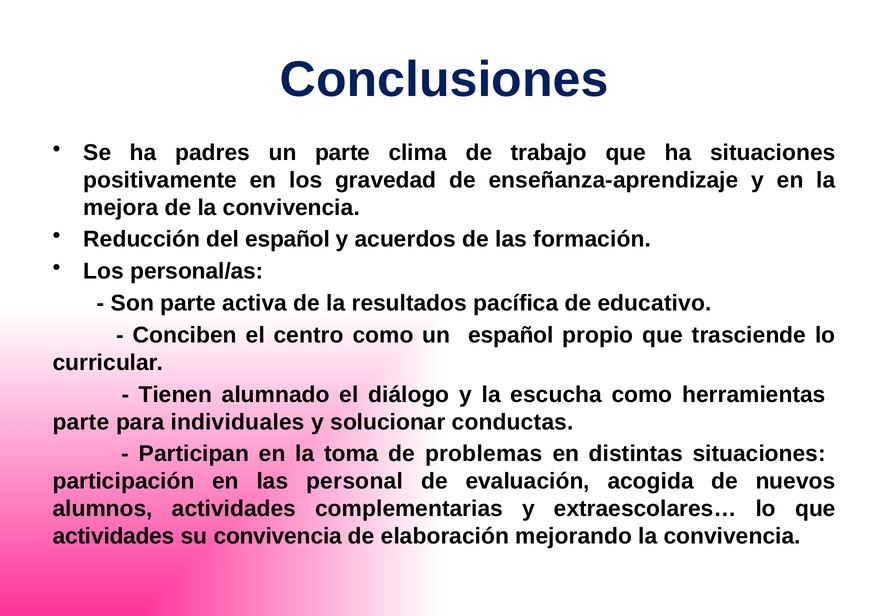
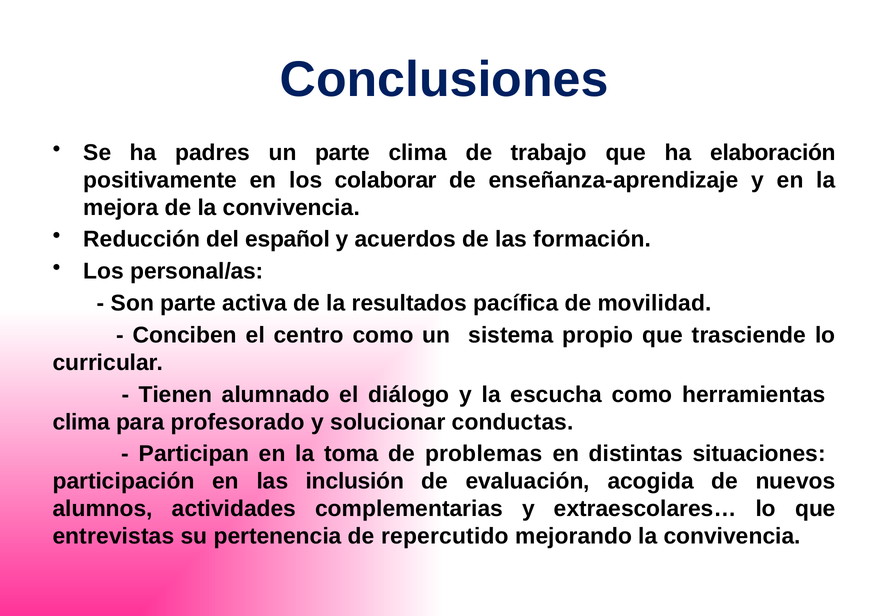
ha situaciones: situaciones -> elaboración
gravedad: gravedad -> colaborar
educativo: educativo -> movilidad
un español: español -> sistema
parte at (81, 422): parte -> clima
individuales: individuales -> profesorado
personal: personal -> inclusión
actividades at (114, 536): actividades -> entrevistas
su convivencia: convivencia -> pertenencia
elaboración: elaboración -> repercutido
